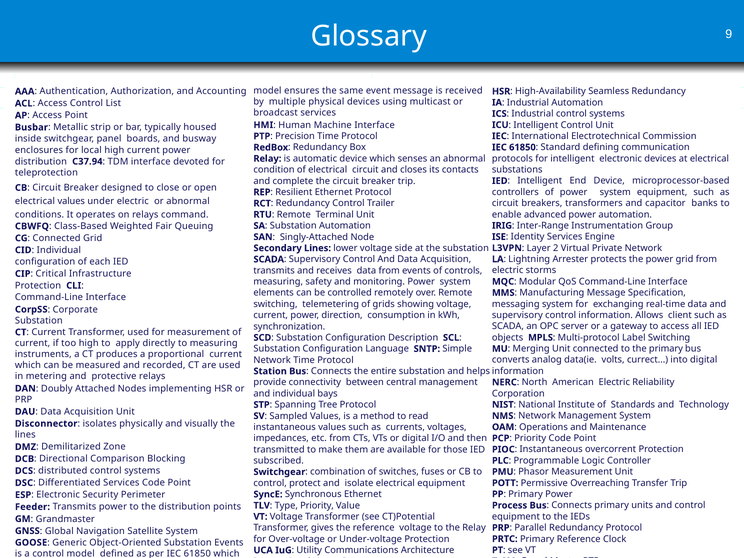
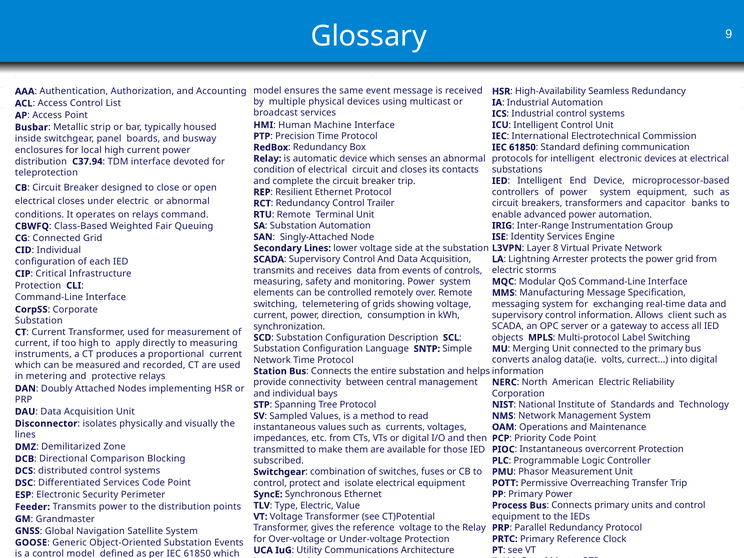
electrical values: values -> closes
2: 2 -> 8
Type Priority: Priority -> Electric
